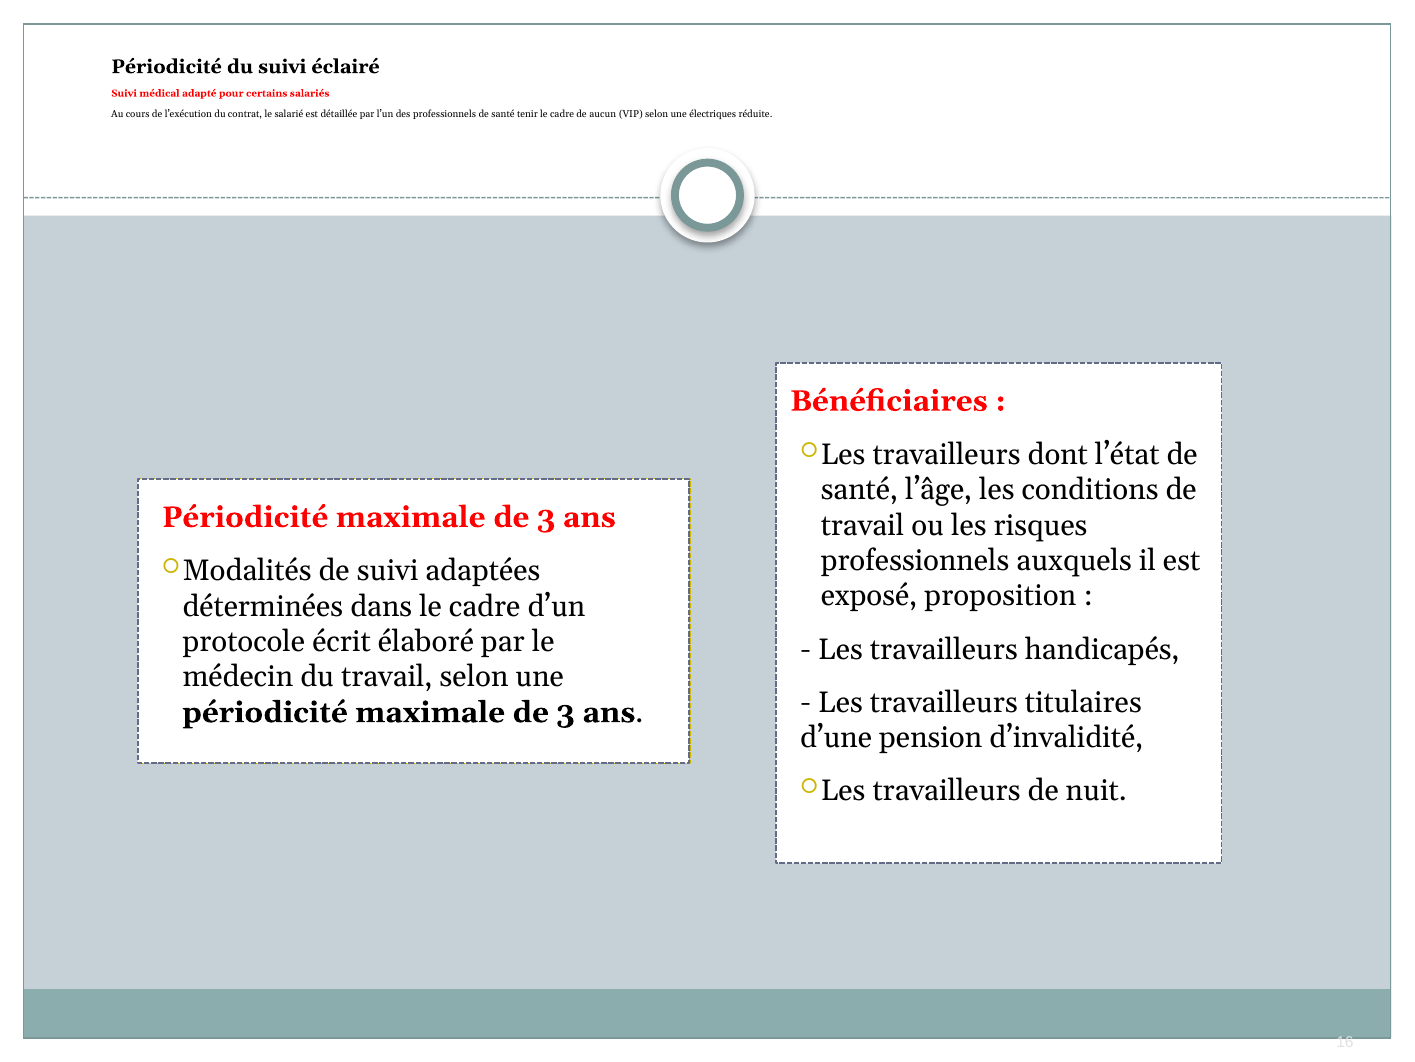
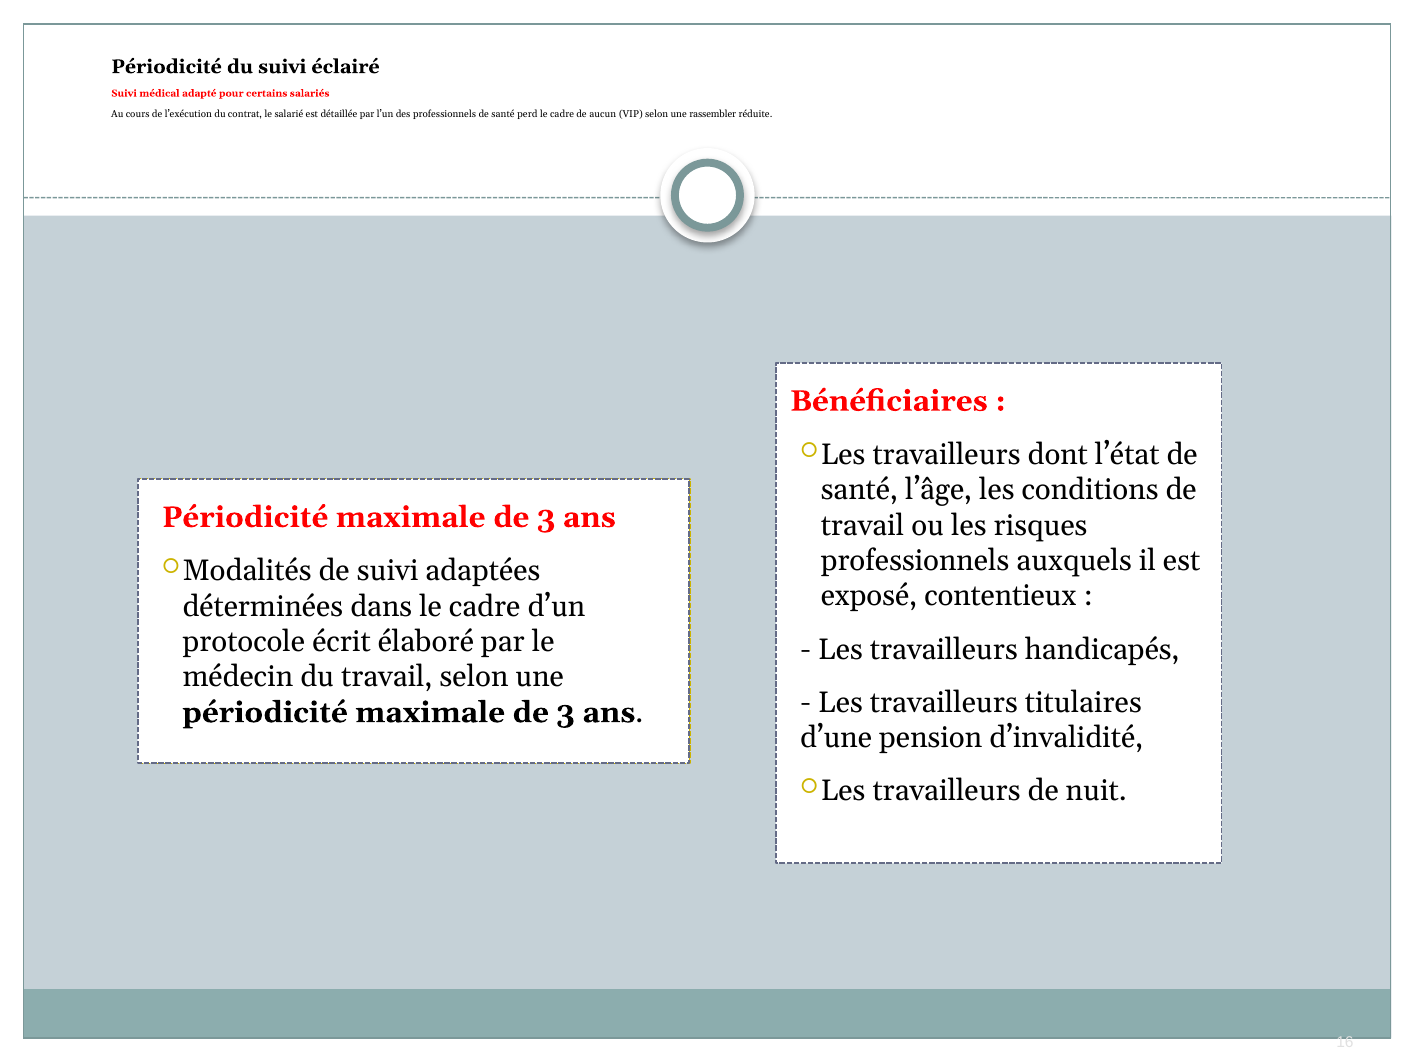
tenir: tenir -> perd
électriques: électriques -> rassembler
proposition: proposition -> contentieux
